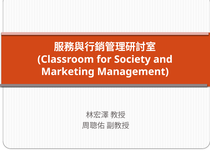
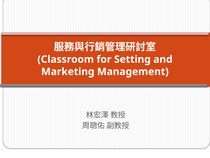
Society: Society -> Setting
